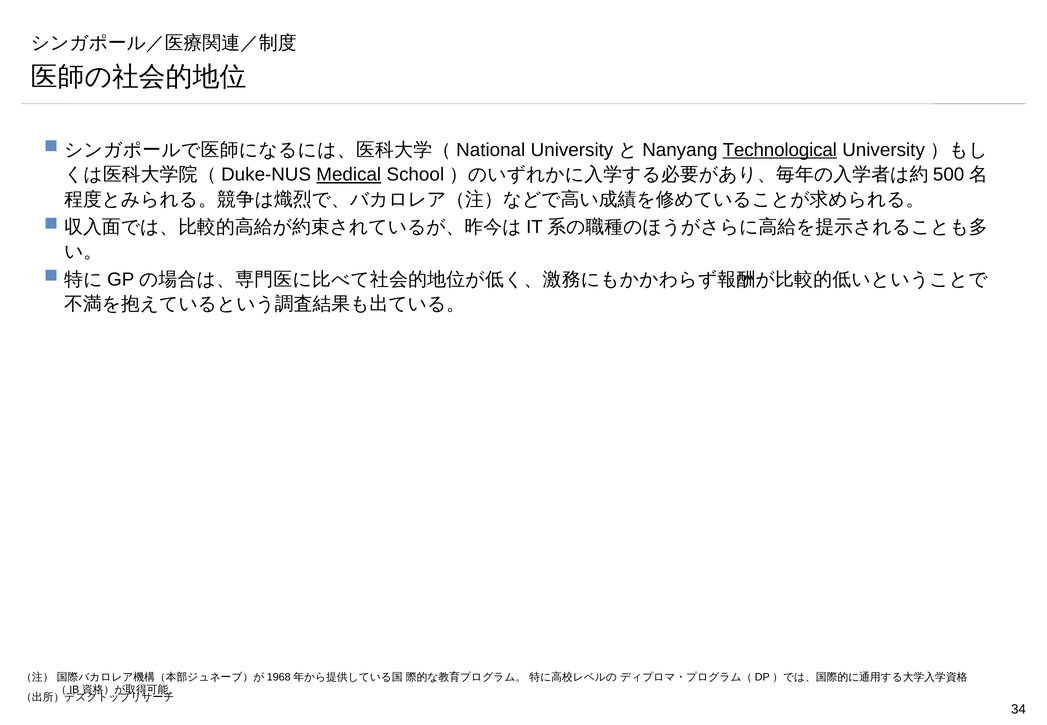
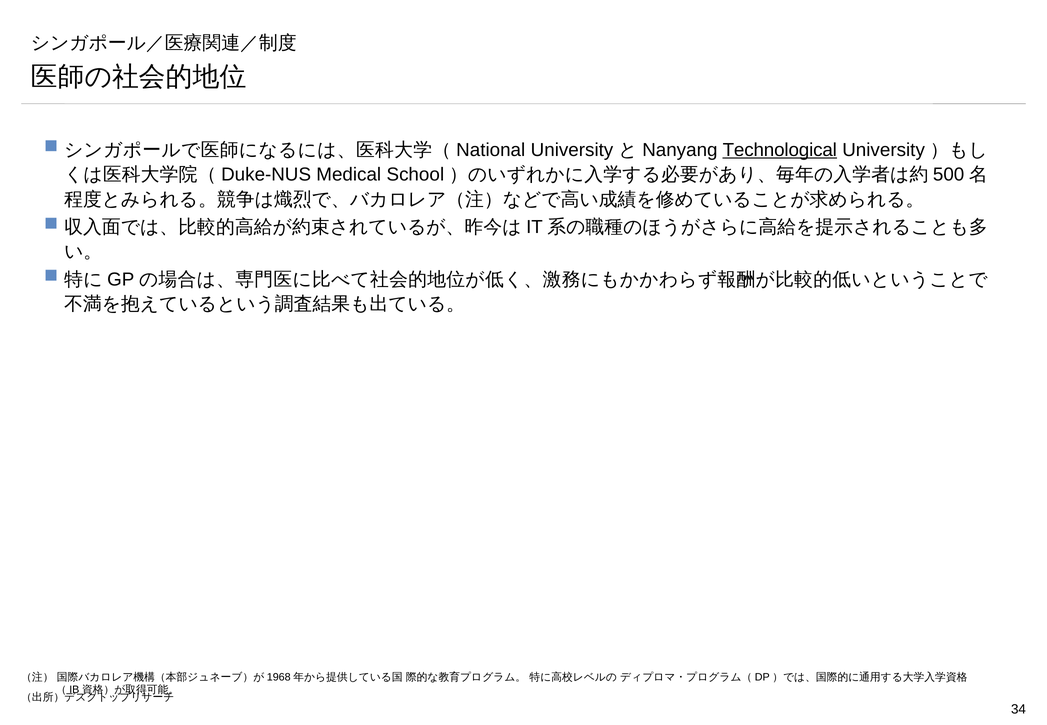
Medical underline: present -> none
